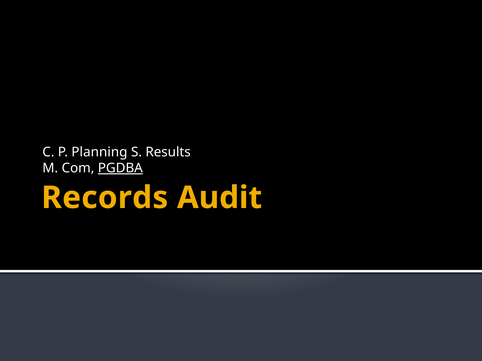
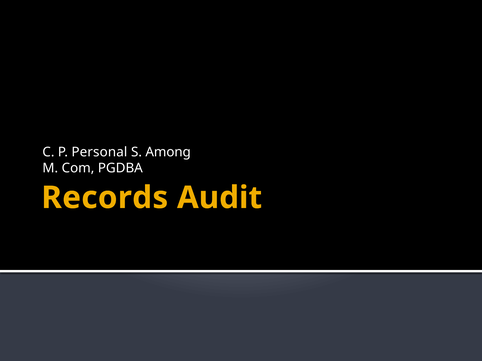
Planning: Planning -> Personal
Results: Results -> Among
PGDBA underline: present -> none
